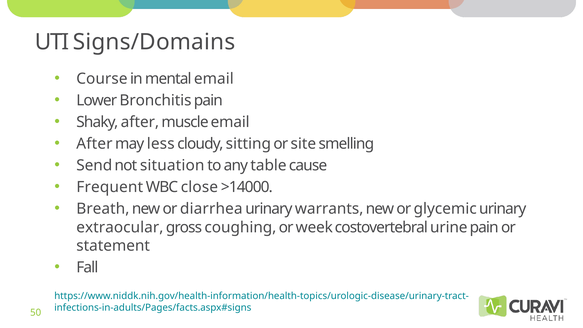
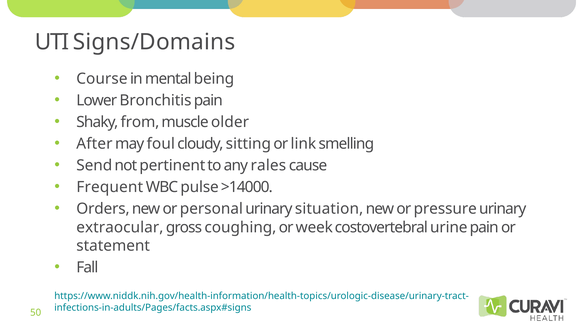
mental email: email -> being
Shaky after: after -> from
muscle email: email -> older
less: less -> foul
site: site -> link
situation: situation -> pertinent
table: table -> rales
close: close -> pulse
Breath: Breath -> Orders
diarrhea: diarrhea -> personal
warrants: warrants -> situation
glycemic: glycemic -> pressure
